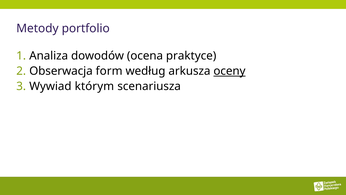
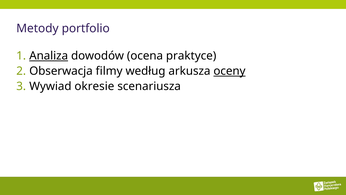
Analiza underline: none -> present
form: form -> filmy
którym: którym -> okresie
